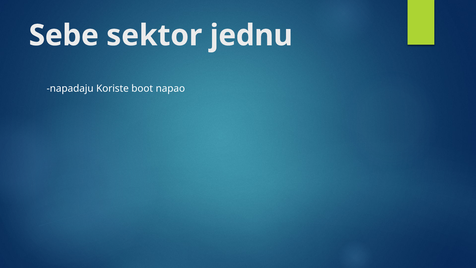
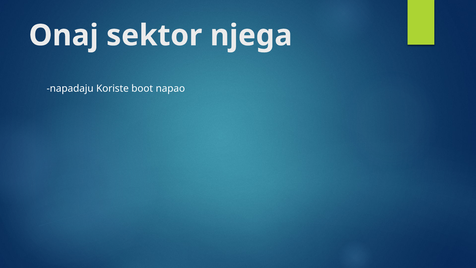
Sebe: Sebe -> Onaj
jednu: jednu -> njega
